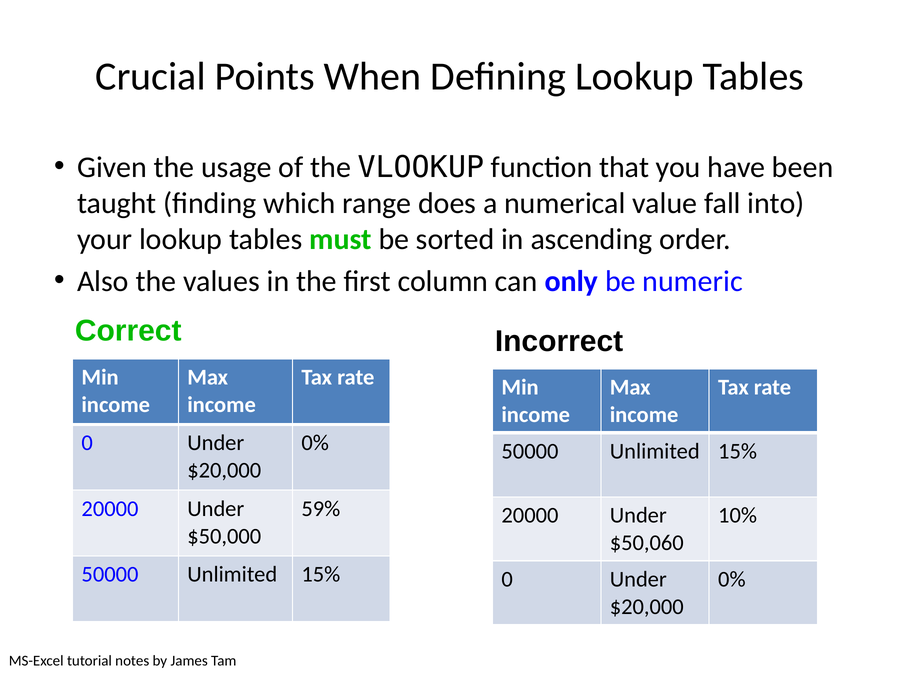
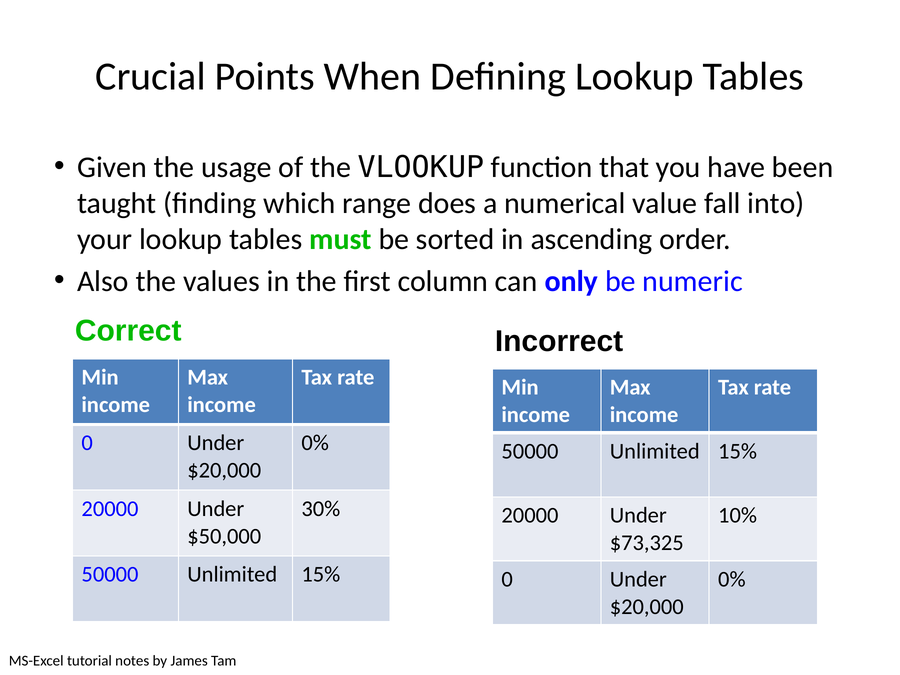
59%: 59% -> 30%
$50,060: $50,060 -> $73,325
